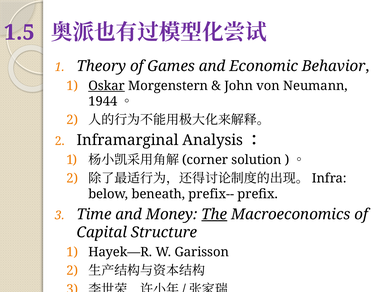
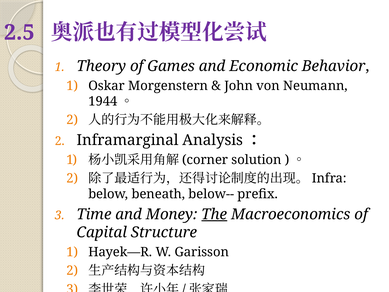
1.5: 1.5 -> 2.5
Oskar underline: present -> none
prefix--: prefix-- -> below--
